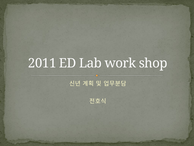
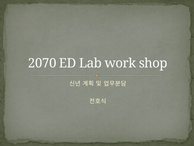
2011: 2011 -> 2070
